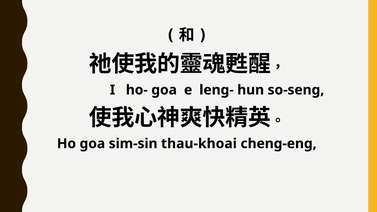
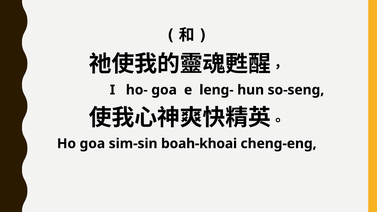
thau-khoai: thau-khoai -> boah-khoai
